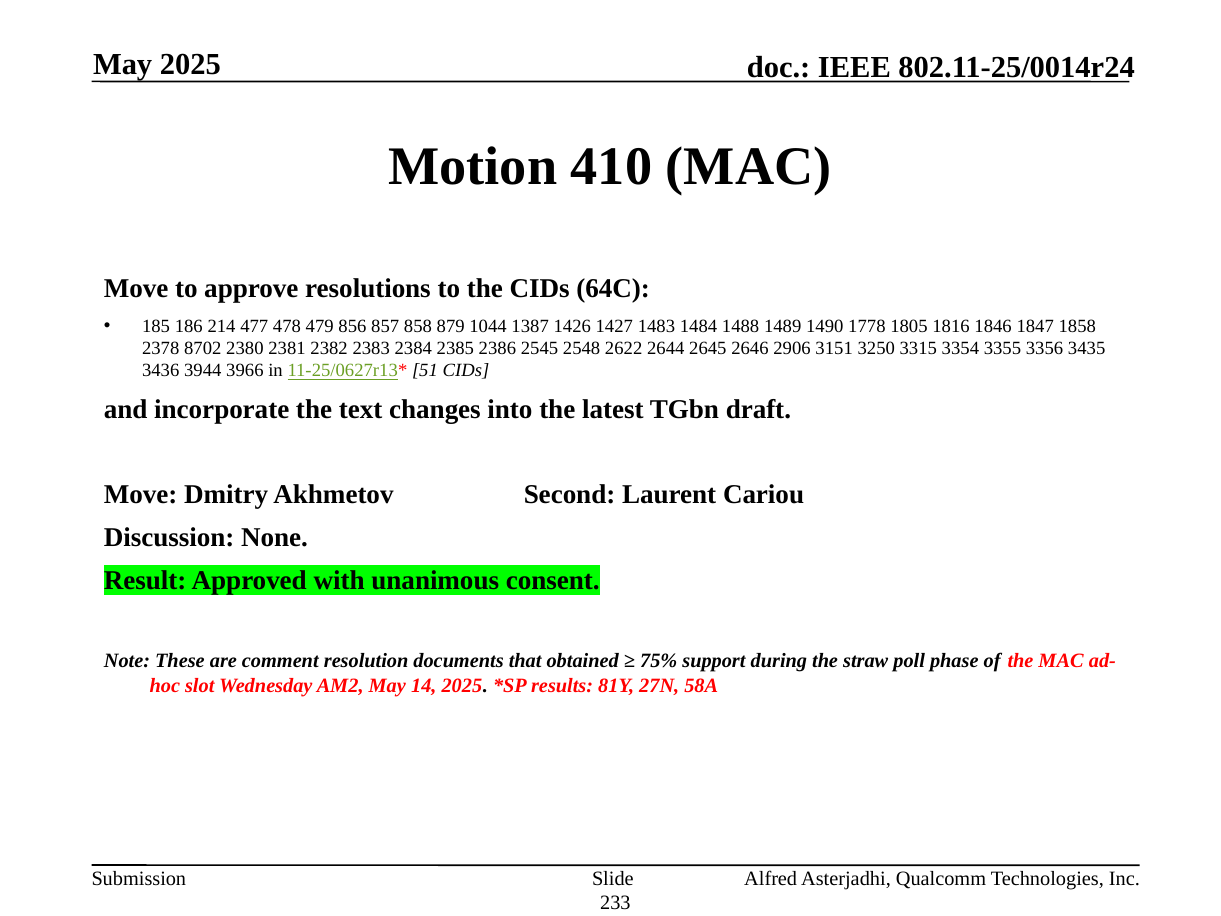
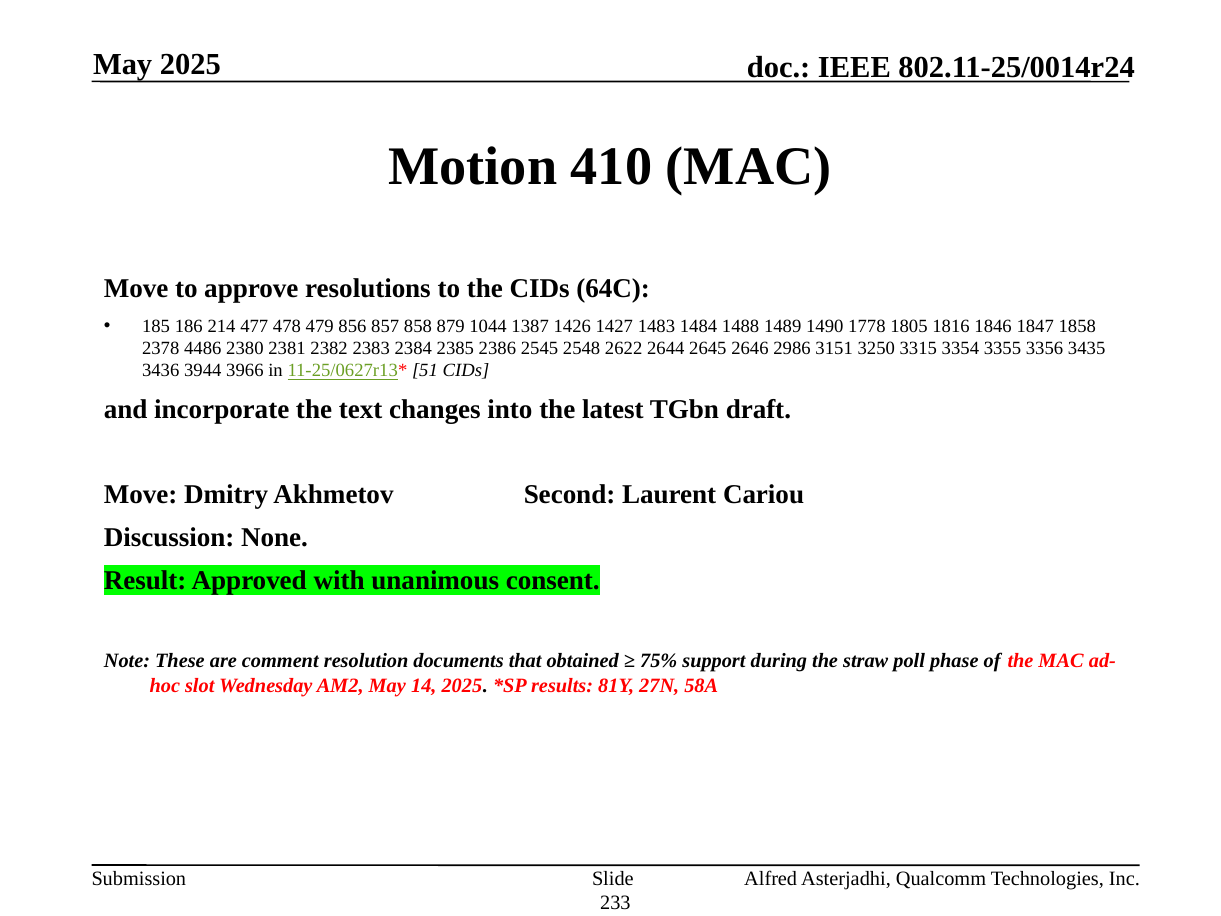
8702: 8702 -> 4486
2906: 2906 -> 2986
